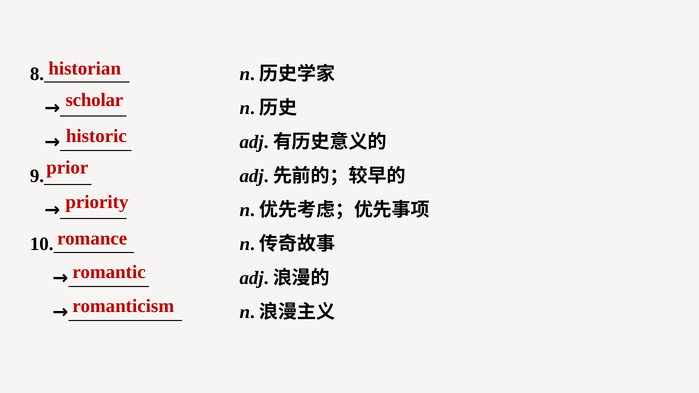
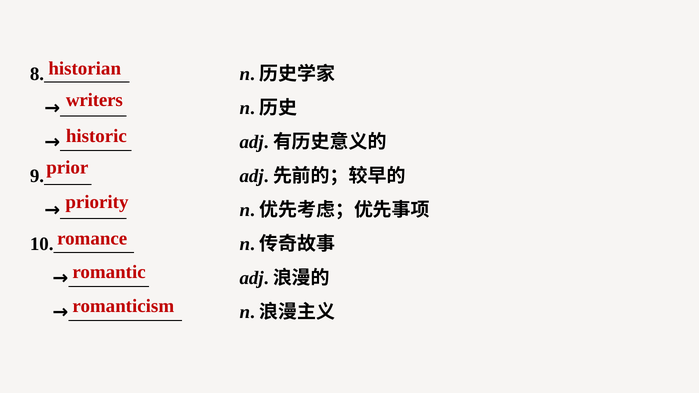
scholar: scholar -> writers
